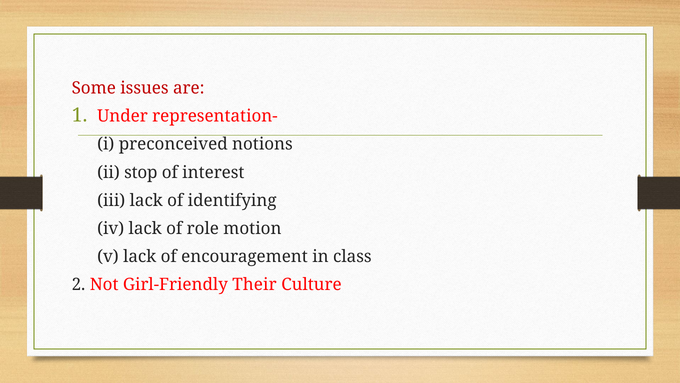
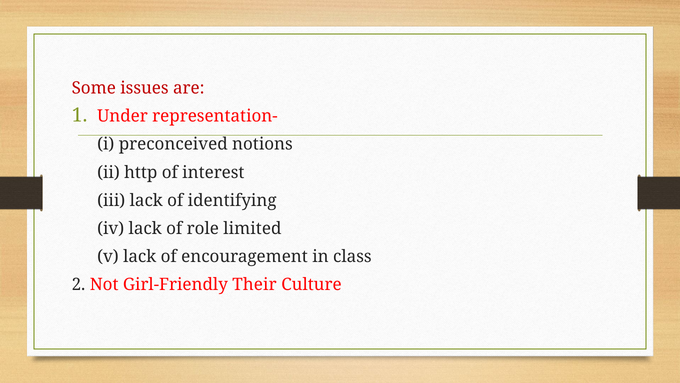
stop: stop -> http
motion: motion -> limited
